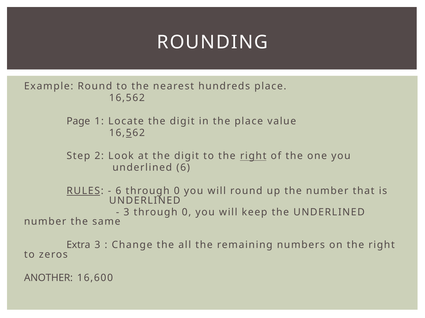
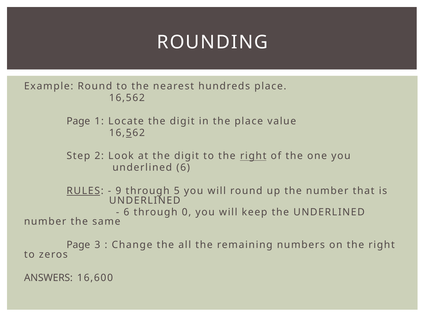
6 at (118, 191): 6 -> 9
0 at (177, 191): 0 -> 5
3 at (126, 213): 3 -> 6
Extra at (78, 245): Extra -> Page
ANOTHER: ANOTHER -> ANSWERS
